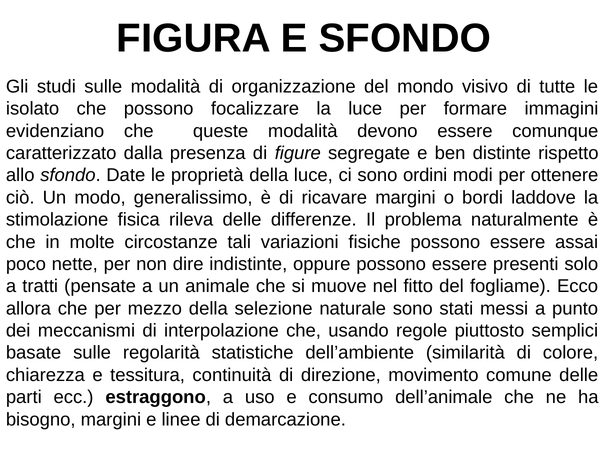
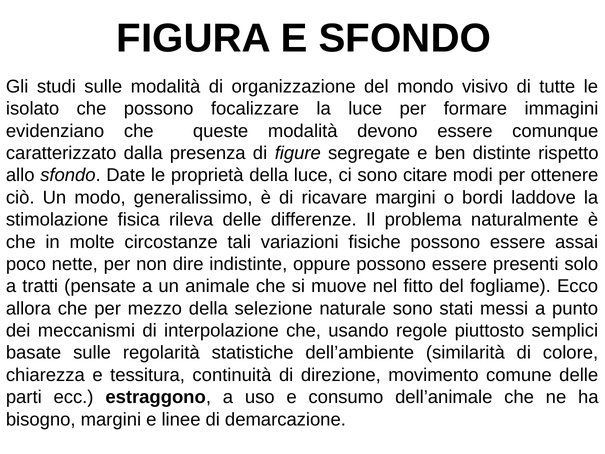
ordini: ordini -> citare
